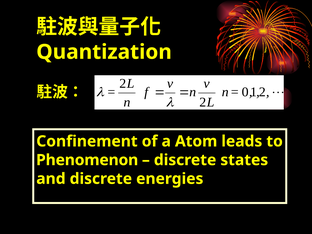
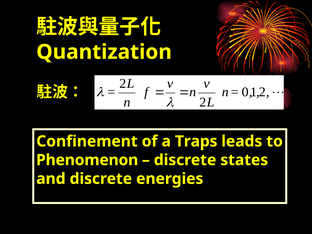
Atom: Atom -> Traps
